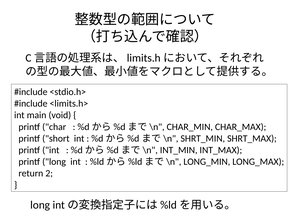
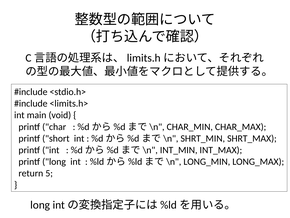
2: 2 -> 5
